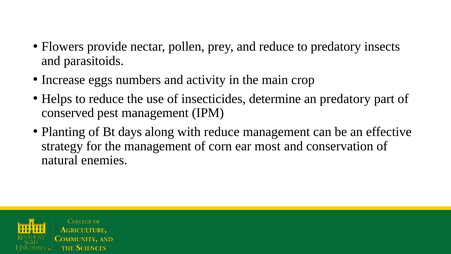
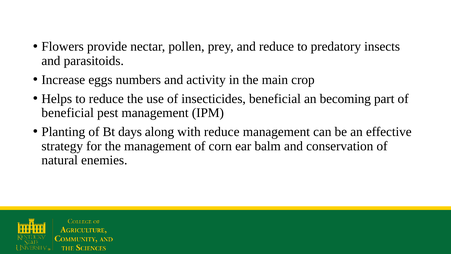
insecticides determine: determine -> beneficial
an predatory: predatory -> becoming
conserved at (68, 113): conserved -> beneficial
most: most -> balm
